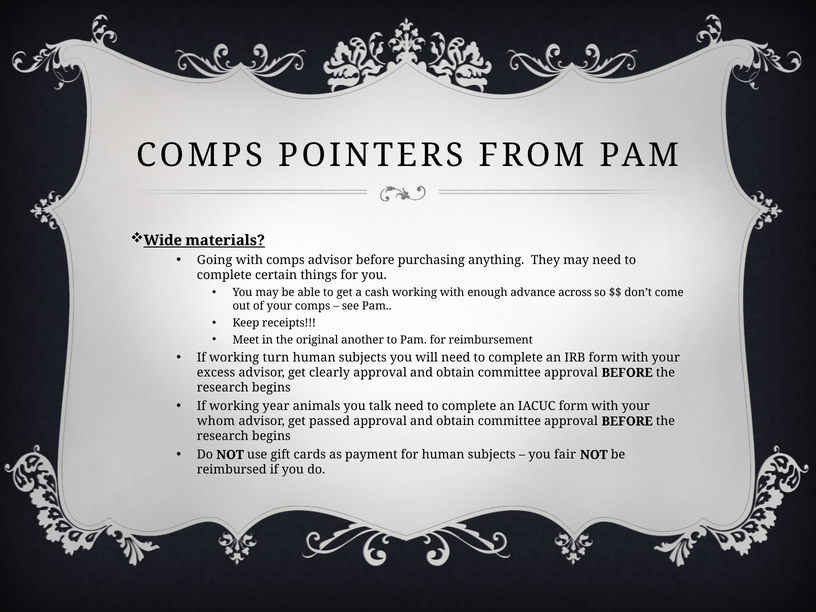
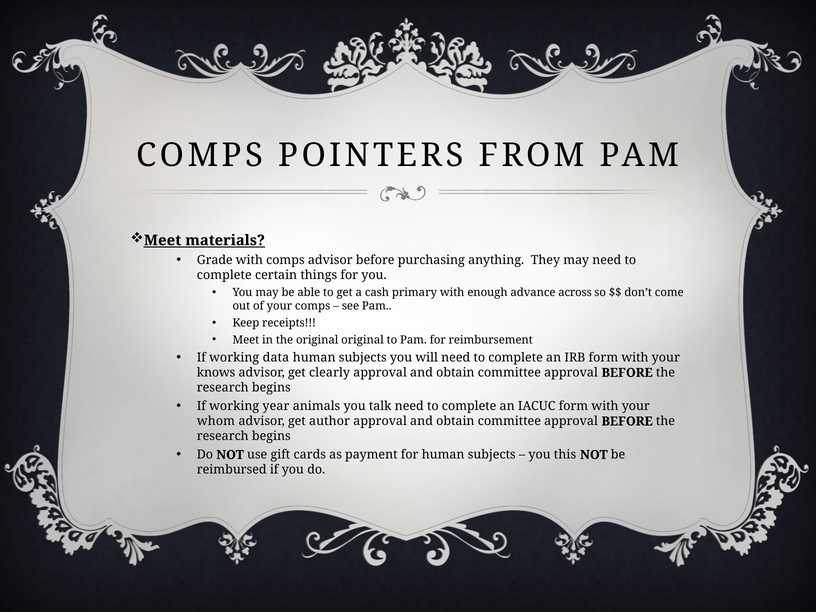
Wide at (163, 240): Wide -> Meet
Going: Going -> Grade
cash working: working -> primary
original another: another -> original
turn: turn -> data
excess: excess -> knows
passed: passed -> author
fair: fair -> this
